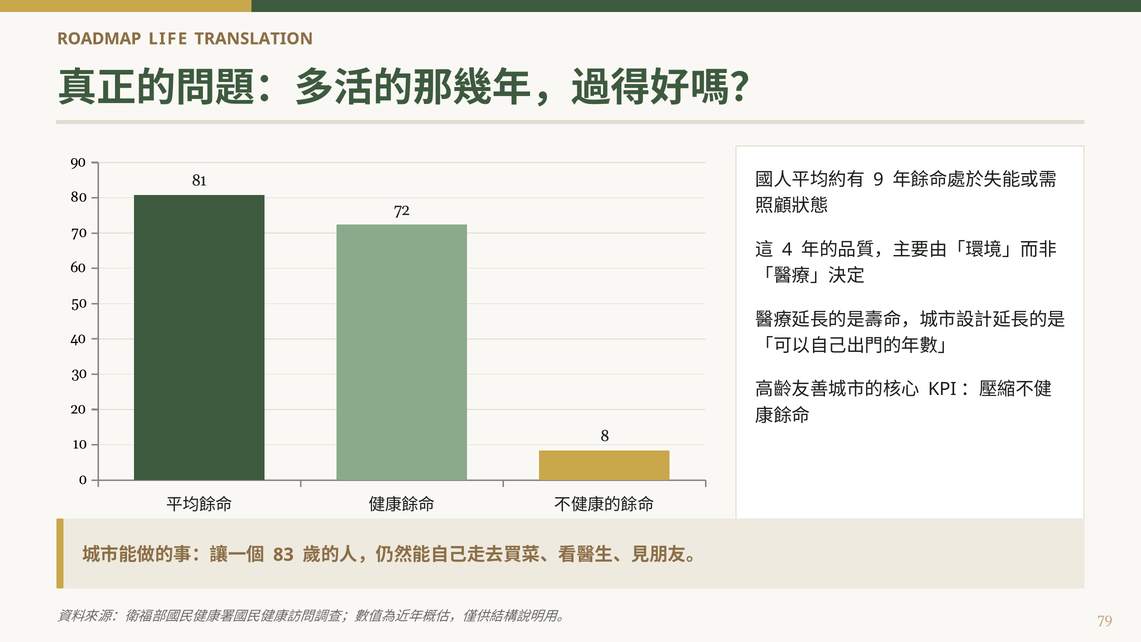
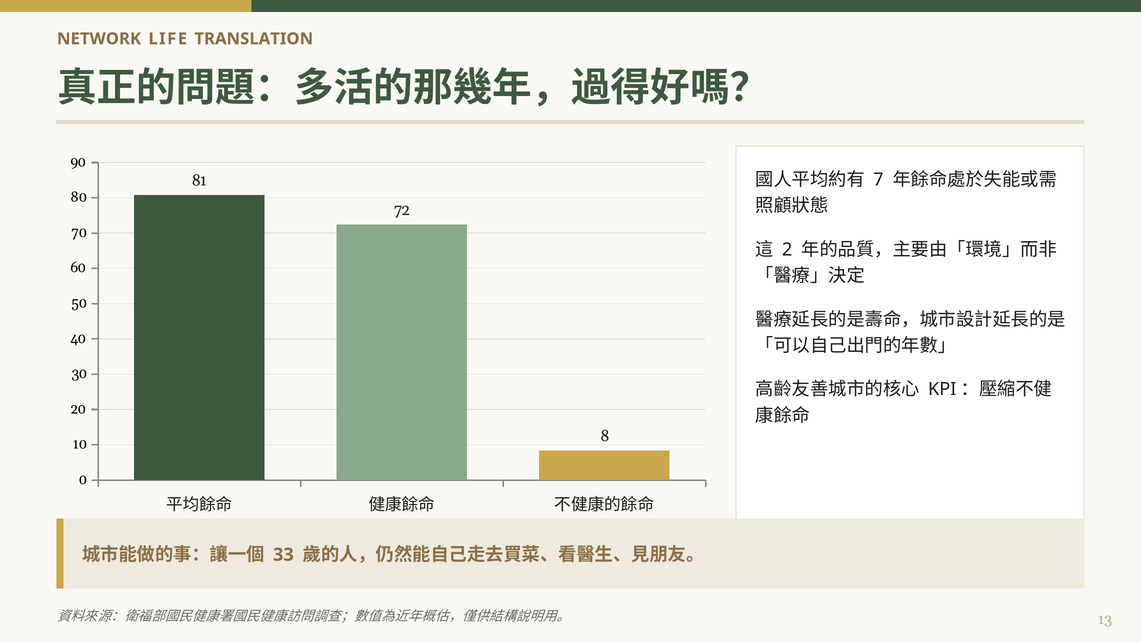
ROADMAP: ROADMAP -> NETWORK
9: 9 -> 7
4: 4 -> 2
83: 83 -> 33
79: 79 -> 13
